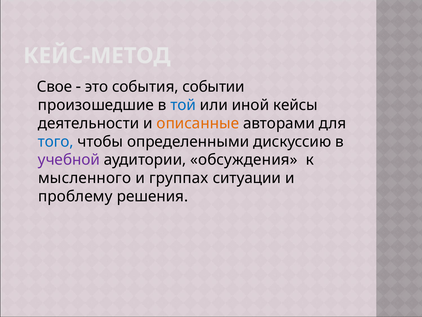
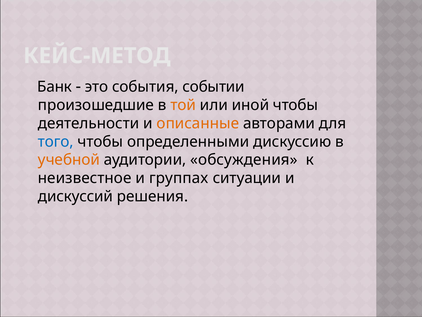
Свое: Свое -> Банк
той colour: blue -> orange
иной кейсы: кейсы -> чтобы
учебной colour: purple -> orange
мысленного: мысленного -> неизвестное
проблему: проблему -> дискуссий
